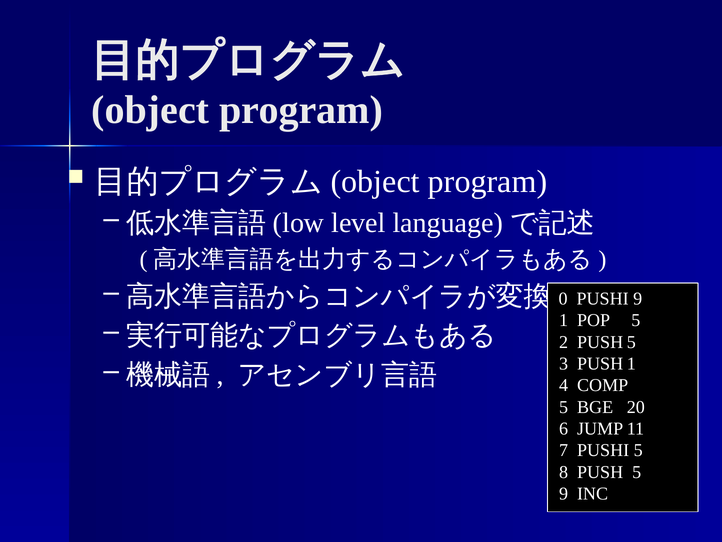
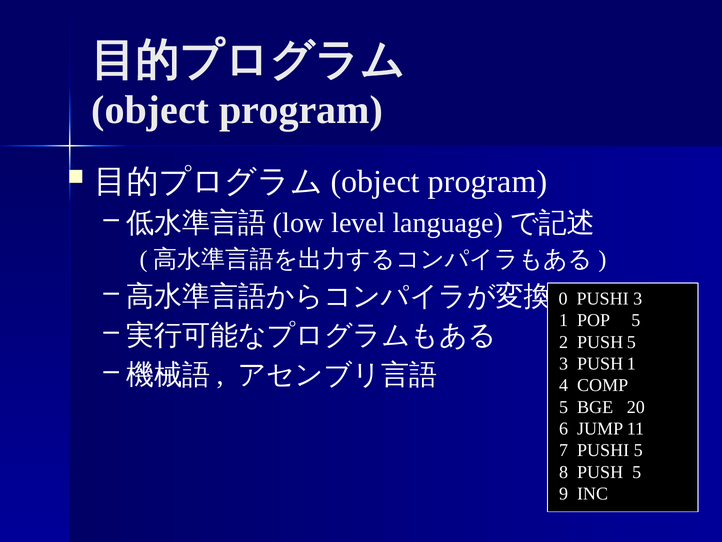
PUSHI 9: 9 -> 3
